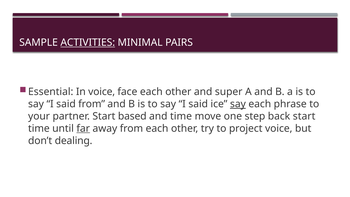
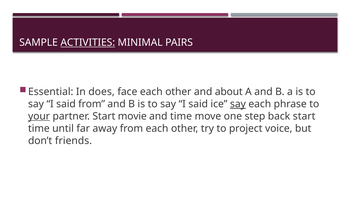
In voice: voice -> does
super: super -> about
your underline: none -> present
based: based -> movie
far underline: present -> none
dealing: dealing -> friends
